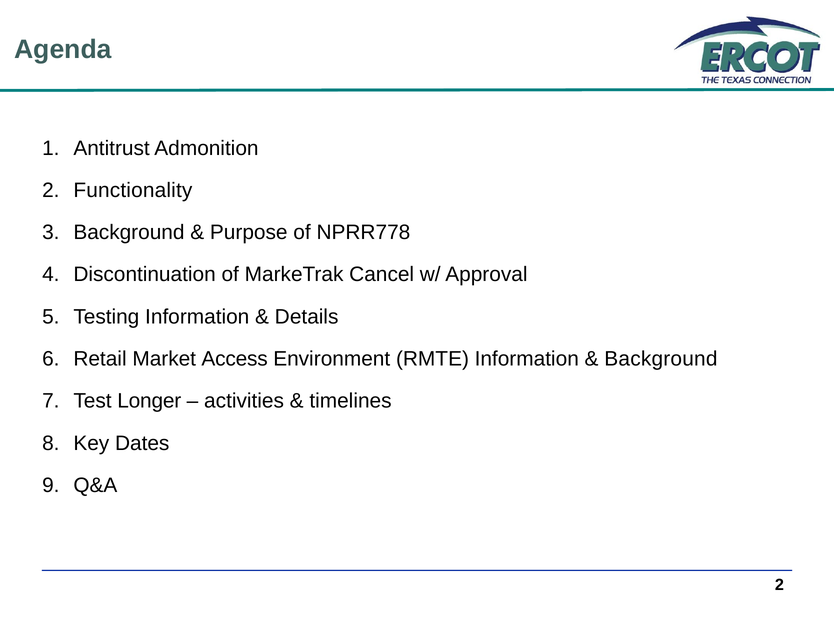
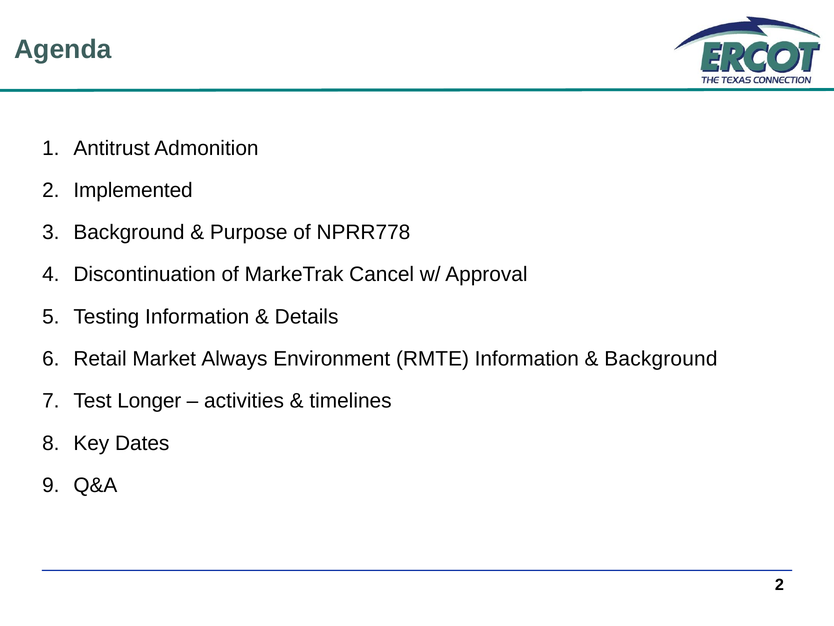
Functionality: Functionality -> Implemented
Access: Access -> Always
